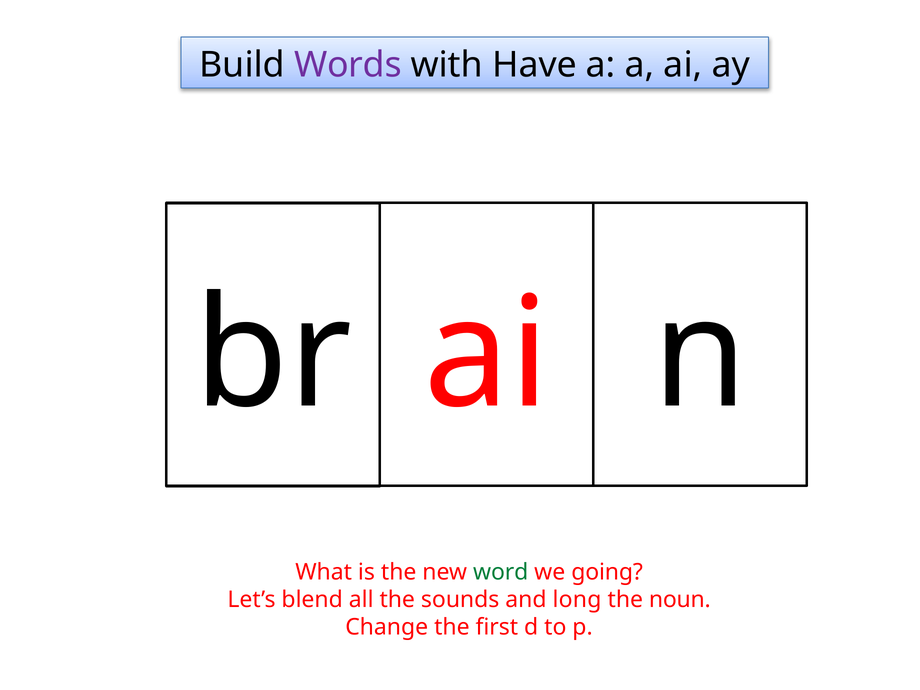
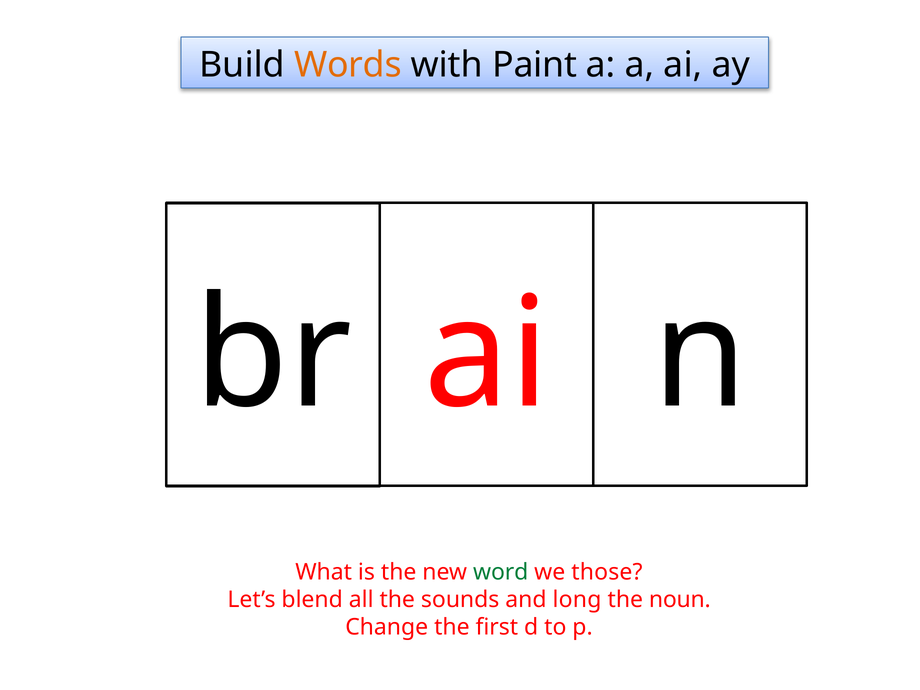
Words colour: purple -> orange
Have: Have -> Paint
going: going -> those
